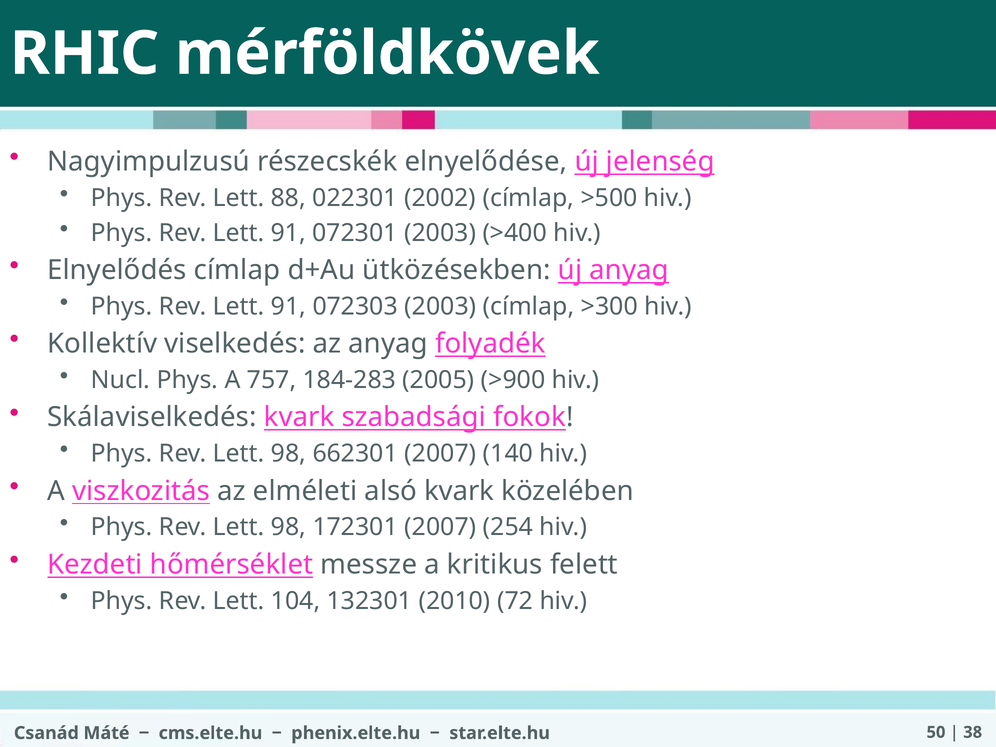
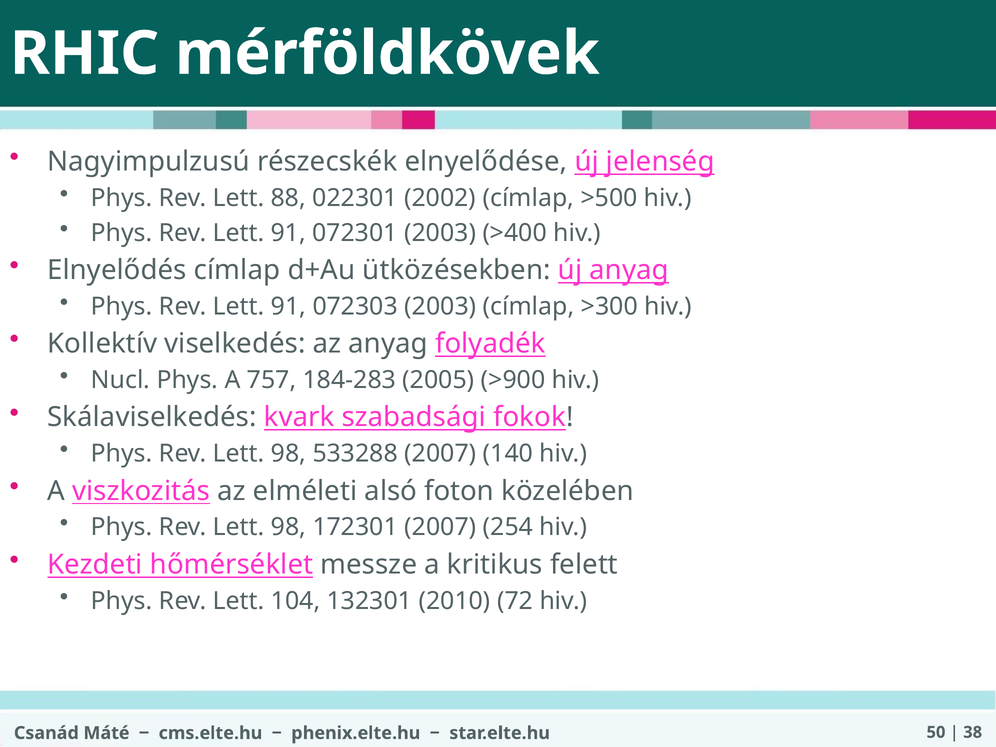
662301: 662301 -> 533288
alsó kvark: kvark -> foton
